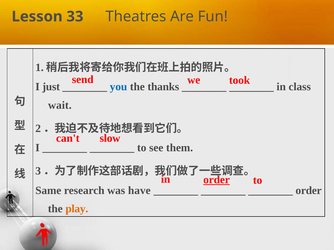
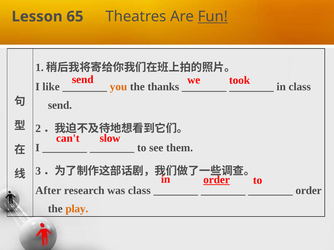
33: 33 -> 65
Fun underline: none -> present
just: just -> like
you colour: blue -> orange
wait at (60, 105): wait -> send
Same: Same -> After
was have: have -> class
